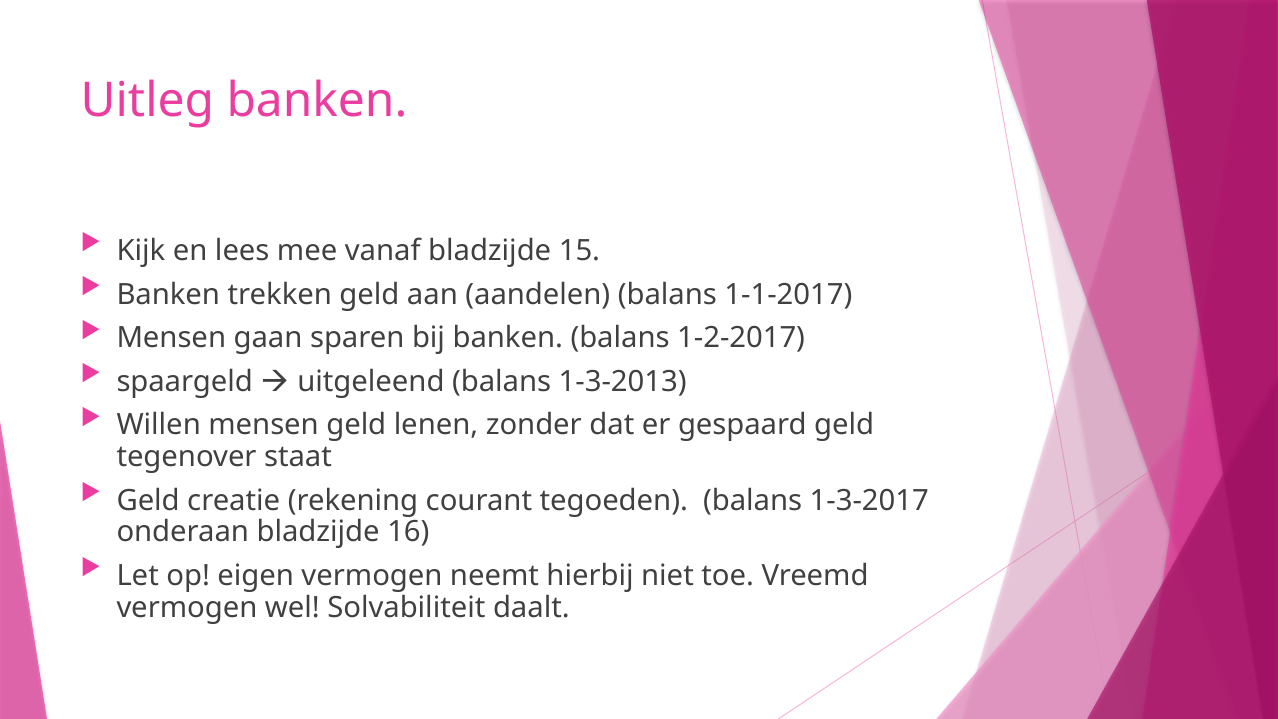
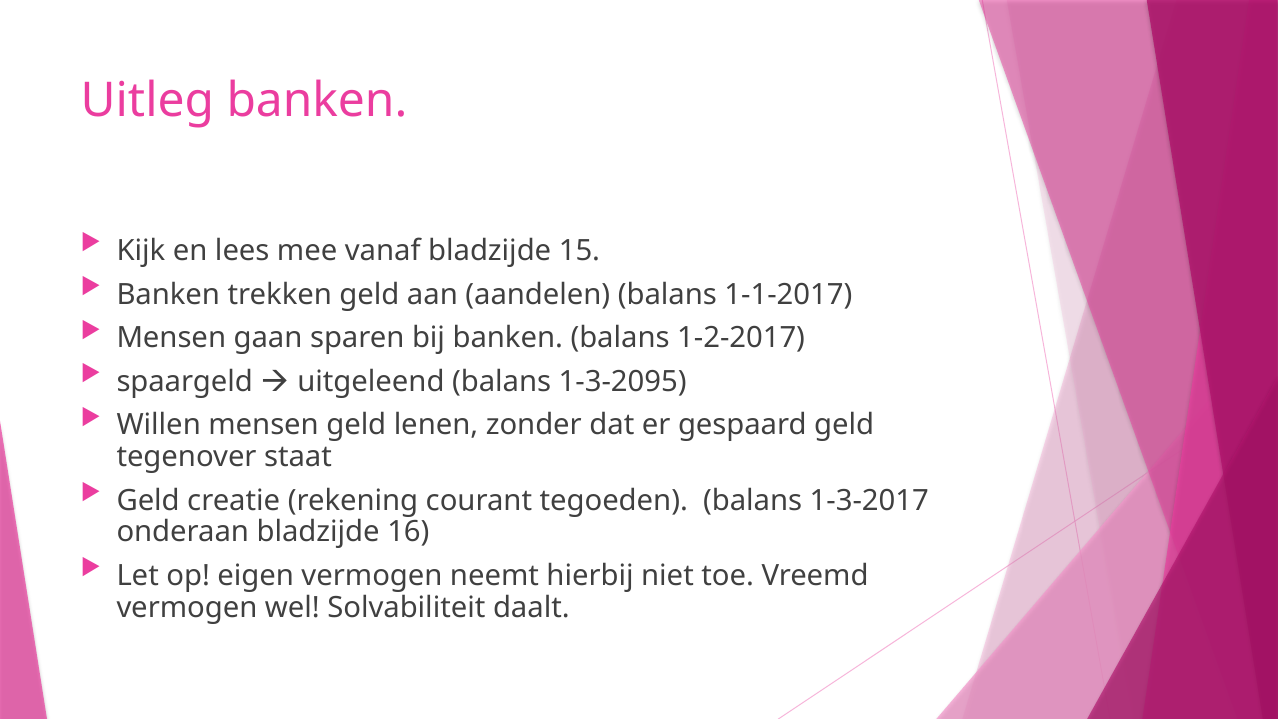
1-3-2013: 1-3-2013 -> 1-3-2095
